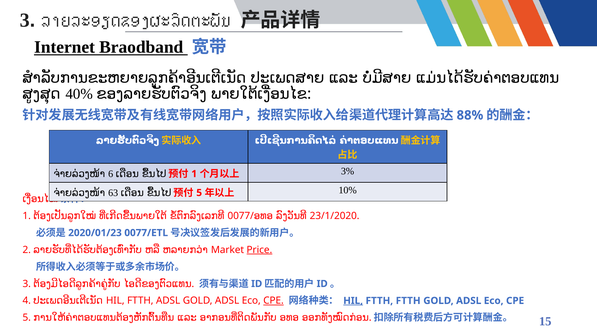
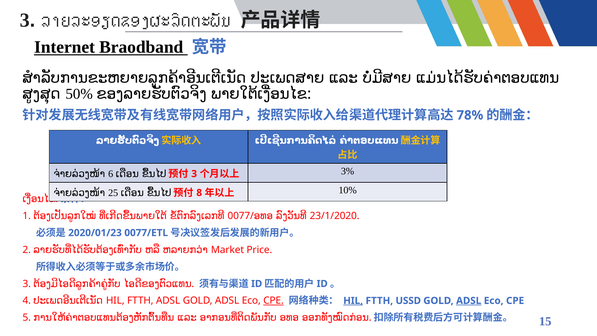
40%: 40% -> 50%
88%: 88% -> 78%
1 at (194, 174): 1 -> 3
63: 63 -> 25
5 at (199, 193): 5 -> 8
Price underline: present -> none
FTTH FTTH: FTTH -> USSD
ADSL at (469, 301) underline: none -> present
